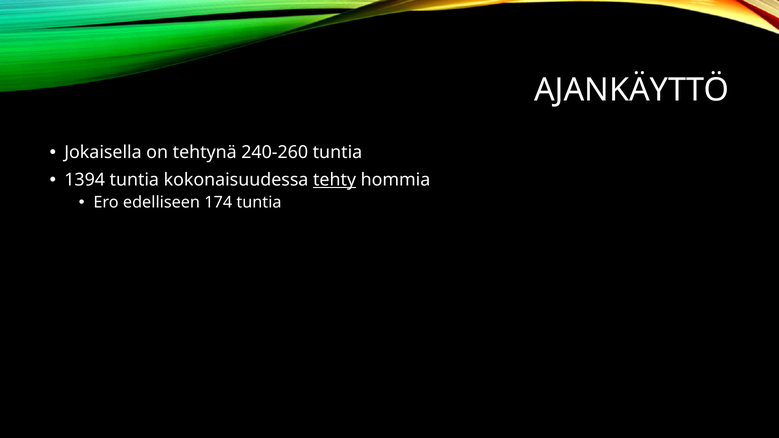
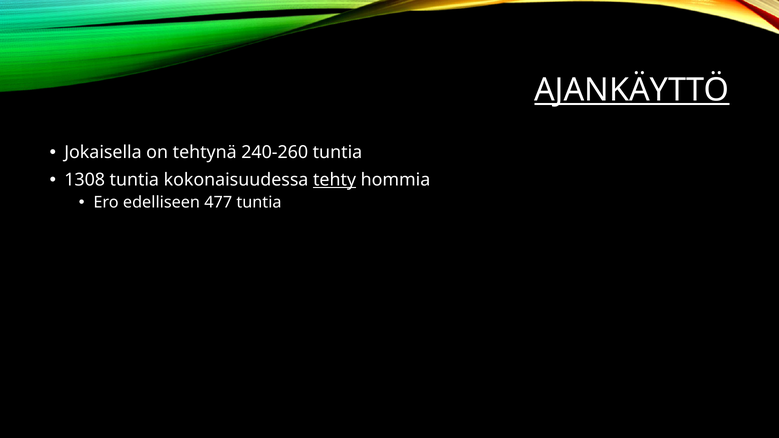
AJANKÄYTTÖ underline: none -> present
1394: 1394 -> 1308
174: 174 -> 477
